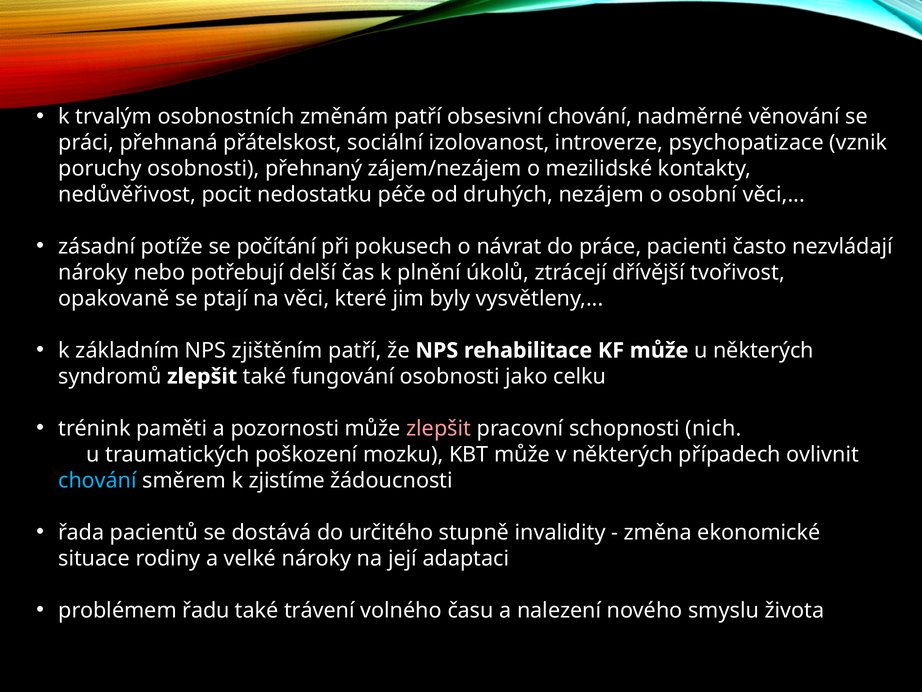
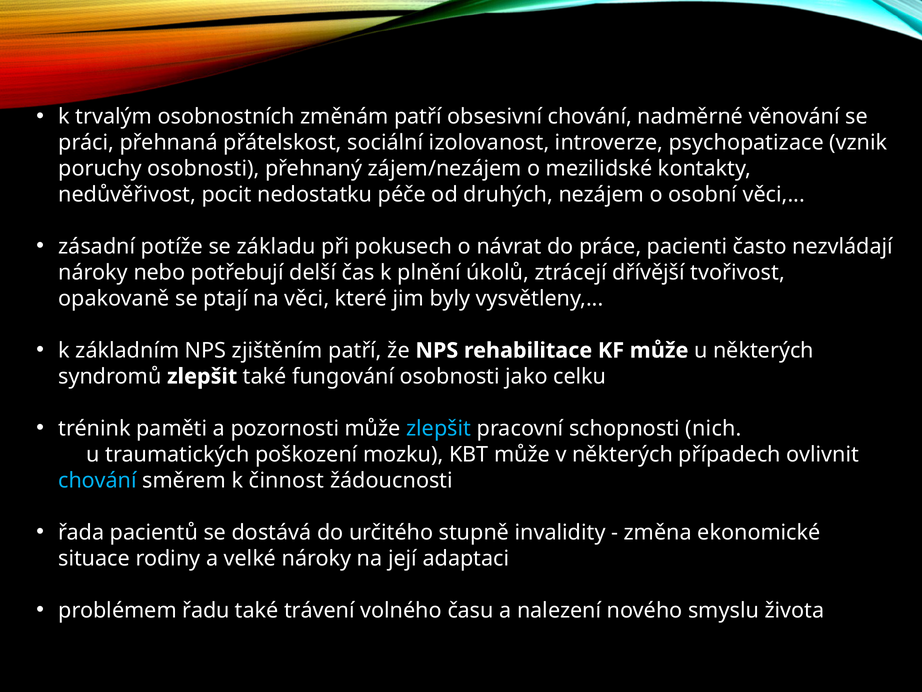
počítání: počítání -> základu
zlepšit at (439, 428) colour: pink -> light blue
zjistíme: zjistíme -> činnost
